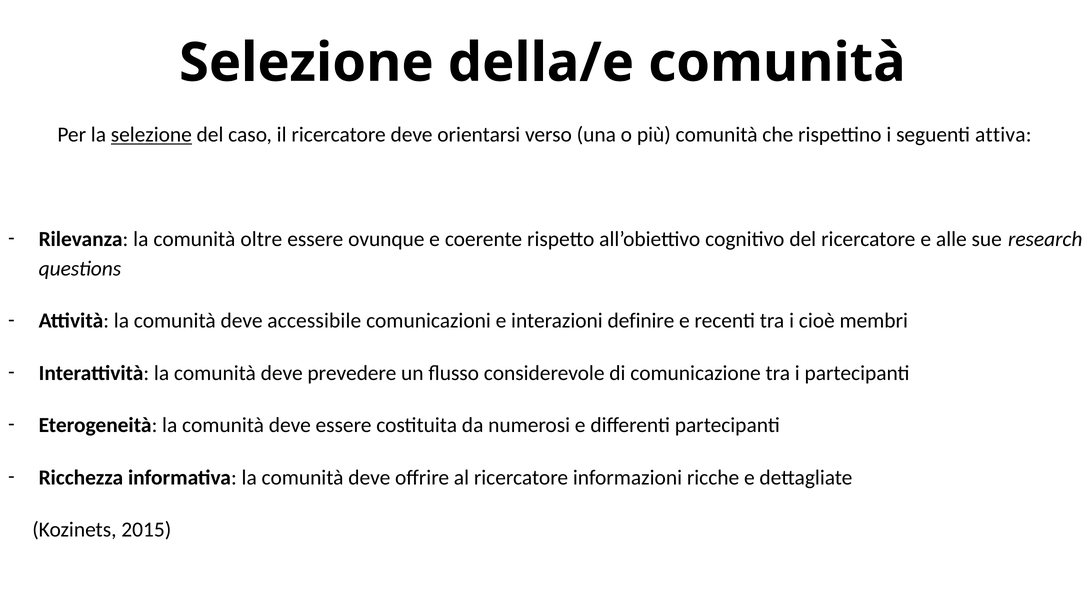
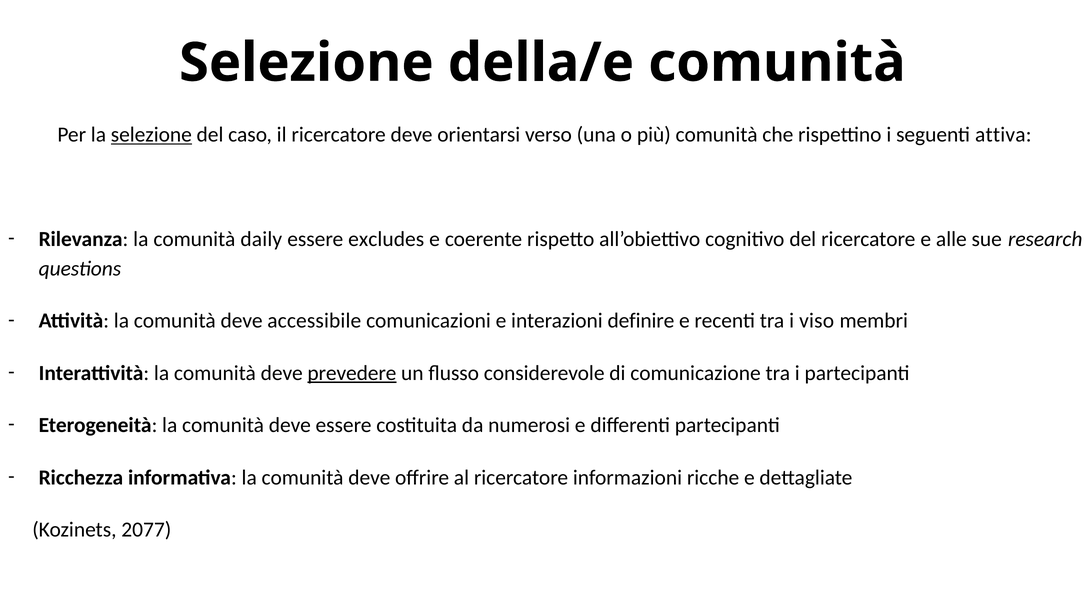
oltre: oltre -> daily
ovunque: ovunque -> excludes
cioè: cioè -> viso
prevedere underline: none -> present
2015: 2015 -> 2077
